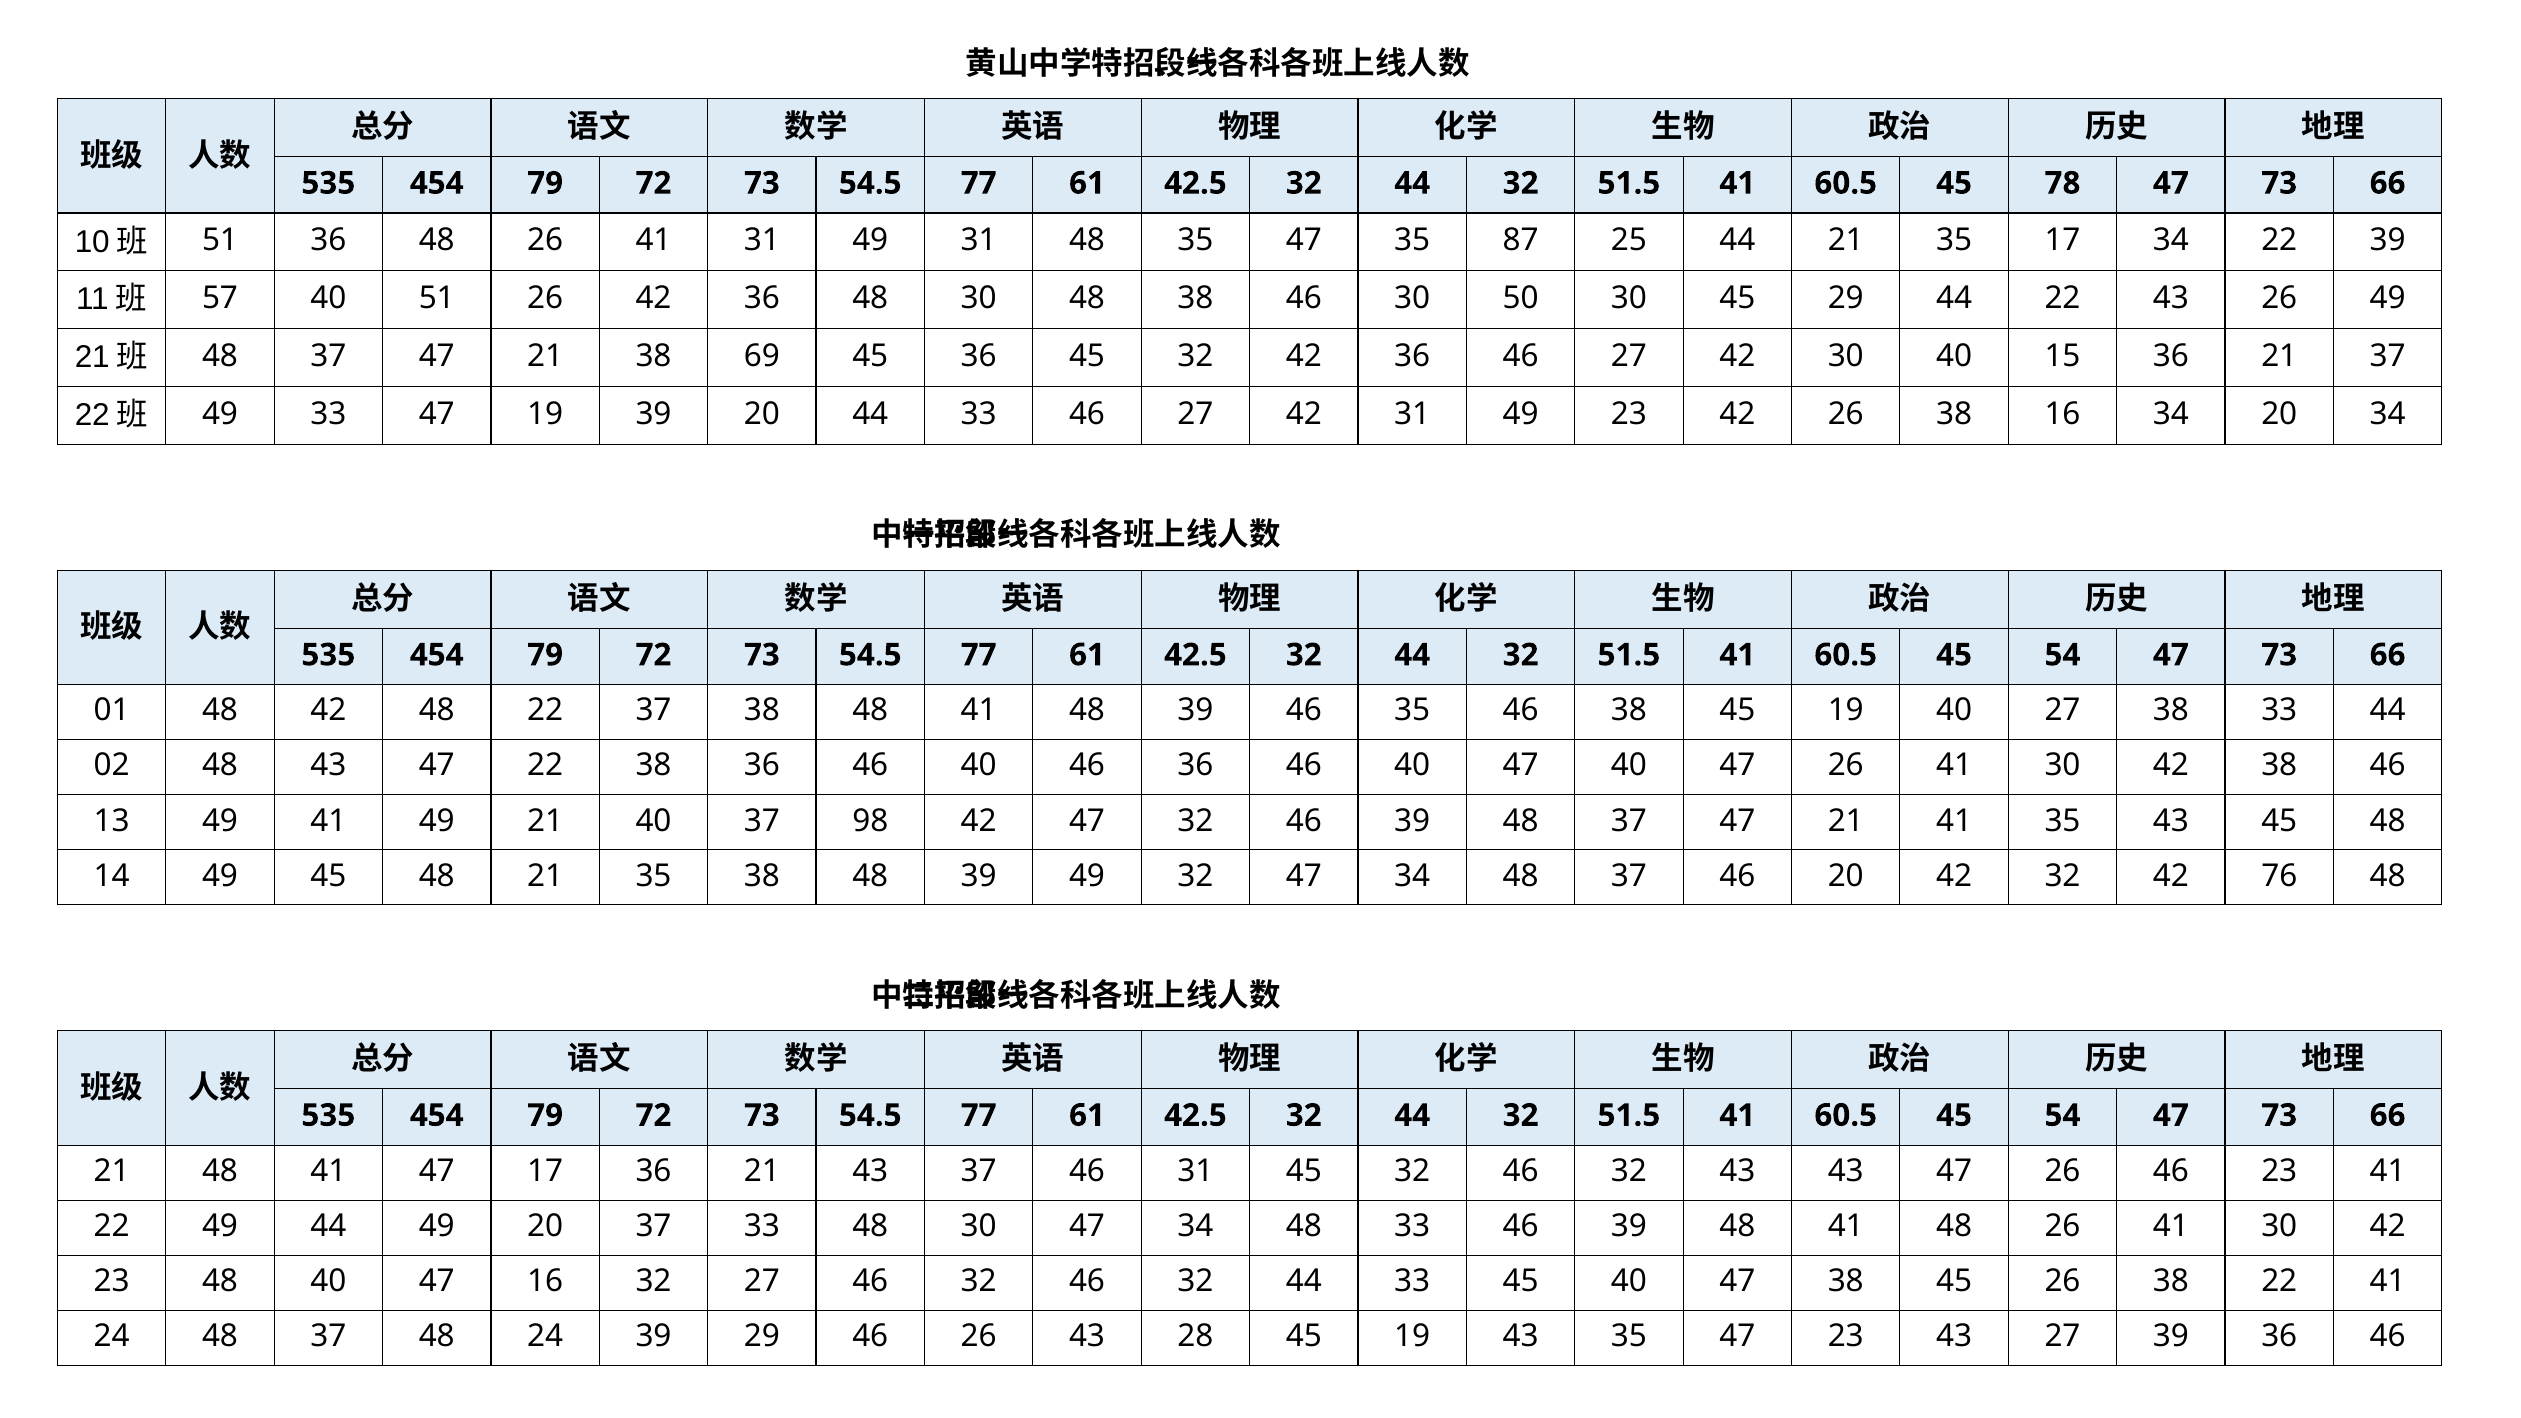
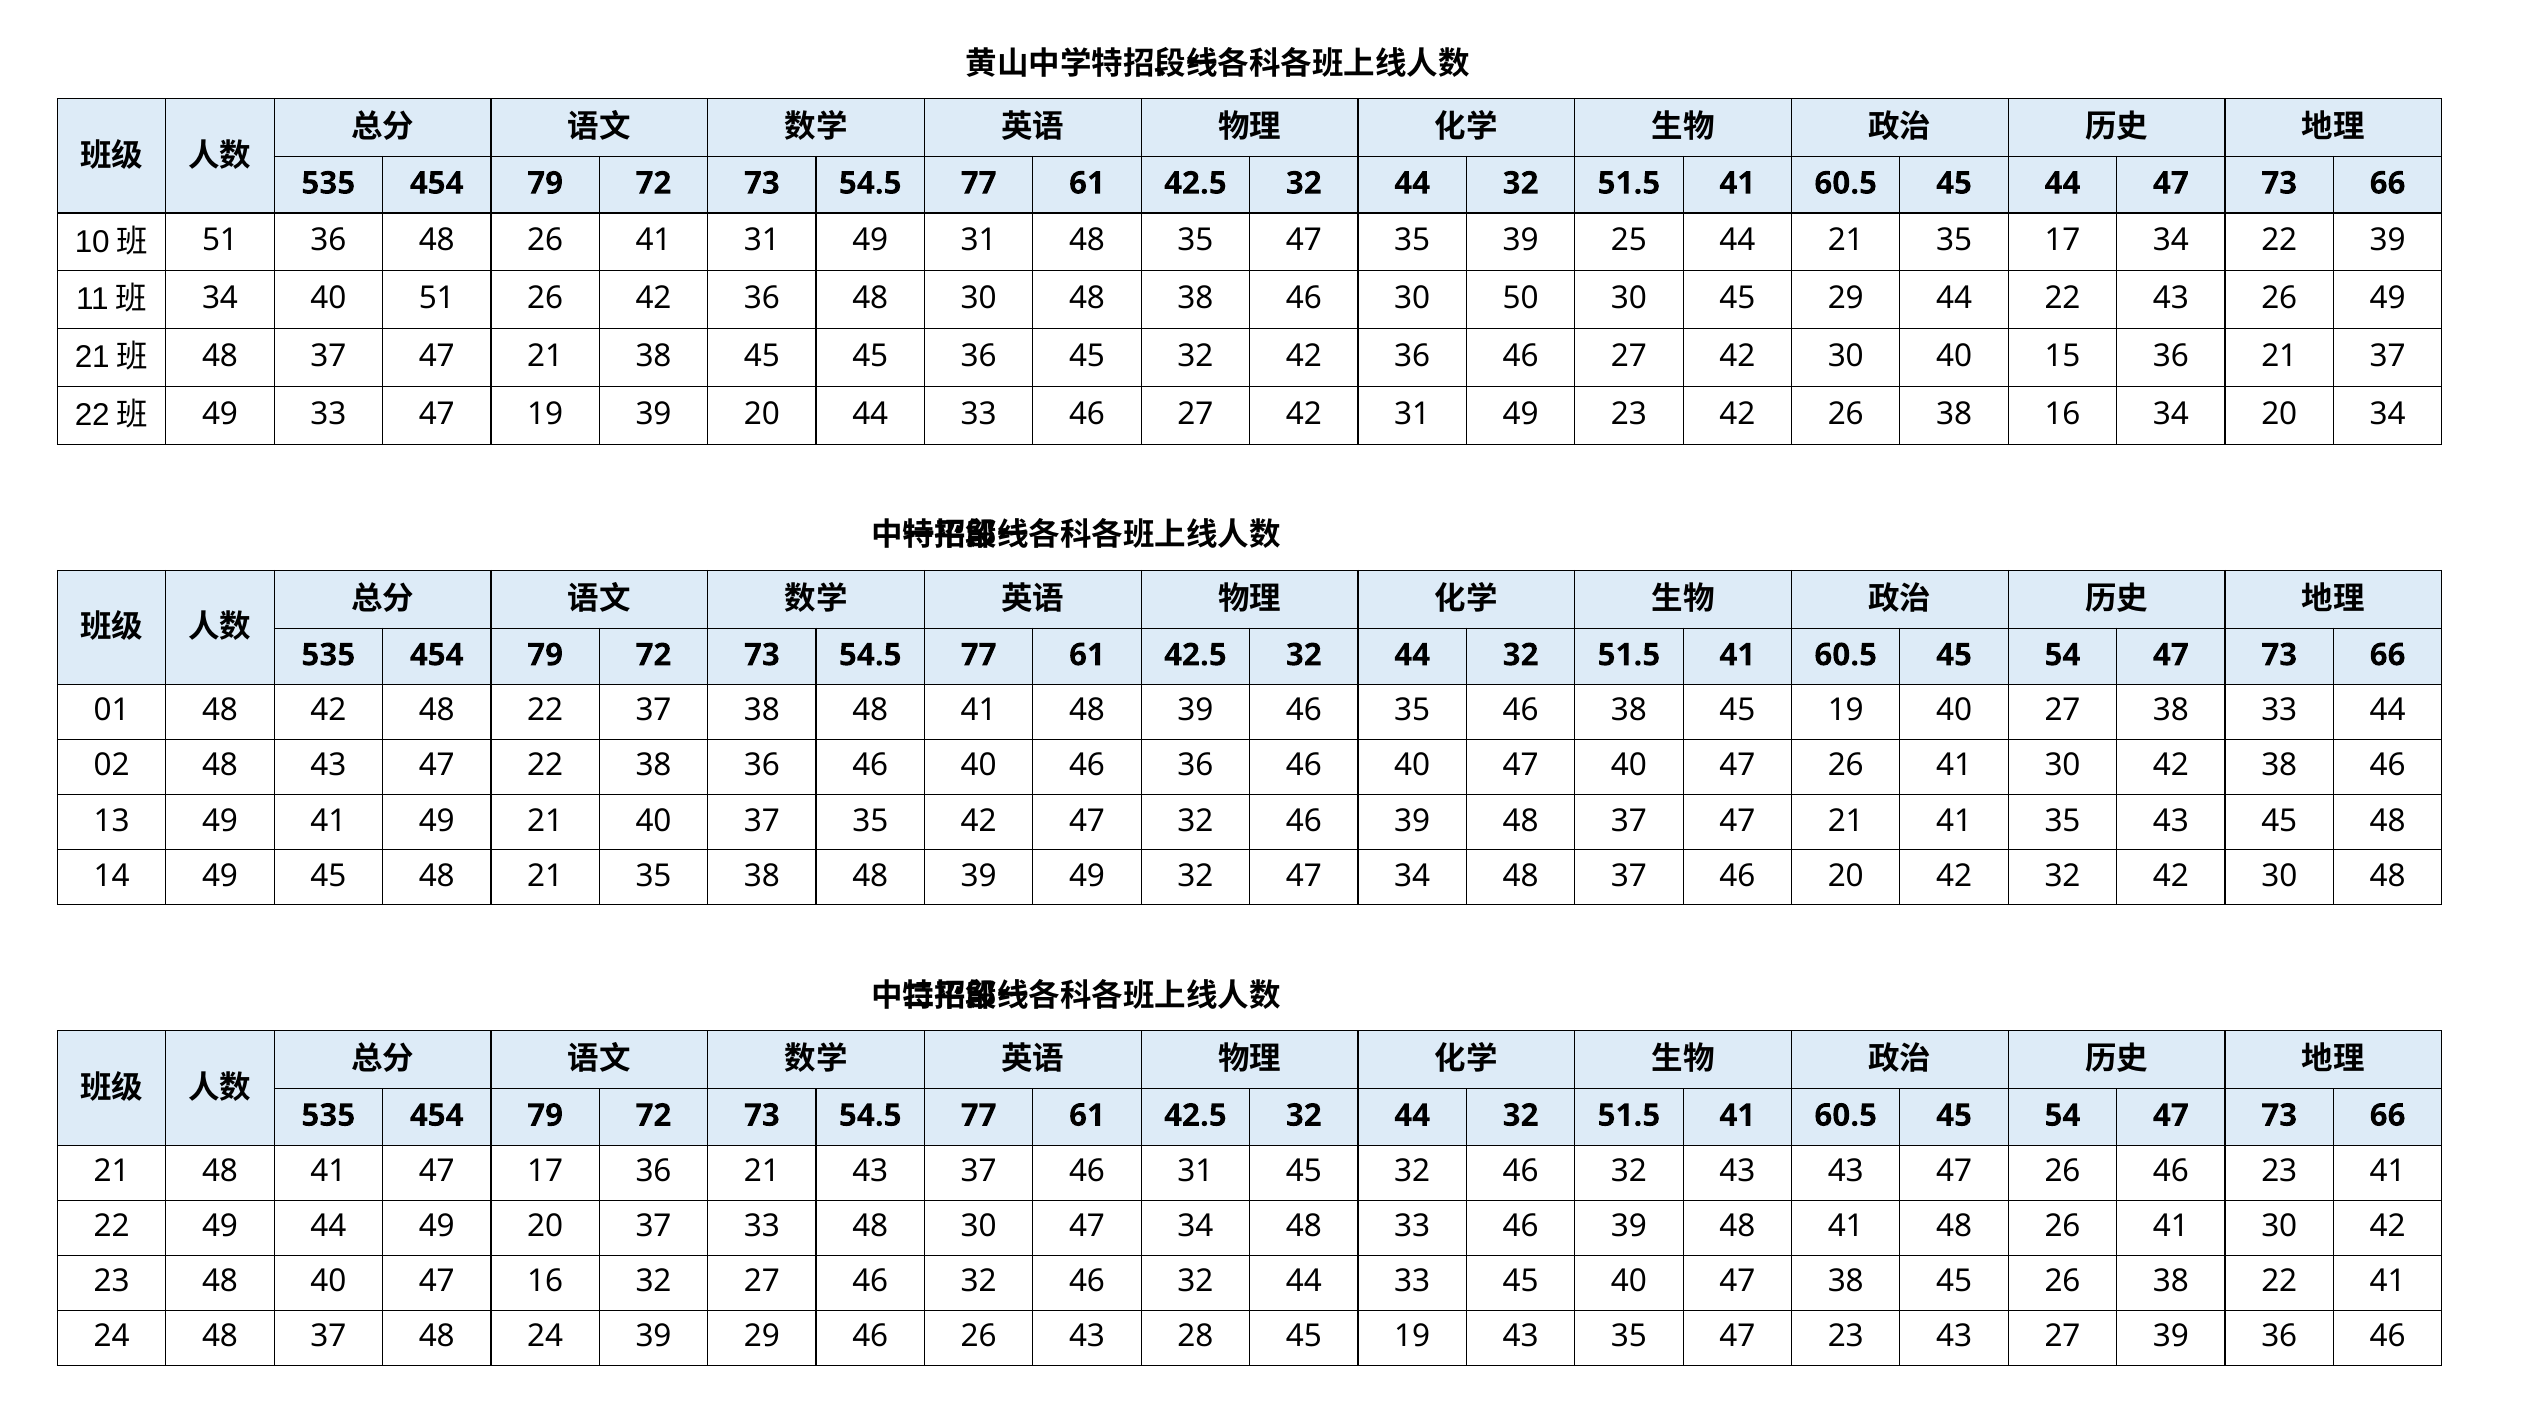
45 78: 78 -> 44
35 87: 87 -> 39
57 at (220, 298): 57 -> 34
21 38 69: 69 -> 45
37 98: 98 -> 35
32 42 76: 76 -> 30
